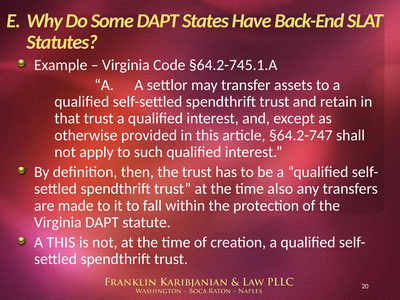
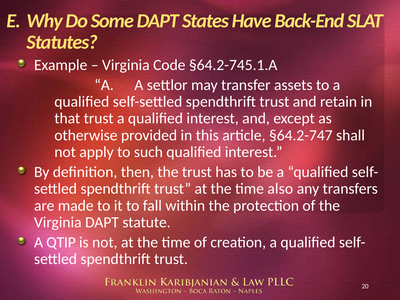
A THIS: THIS -> QTIP
